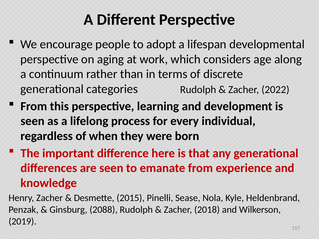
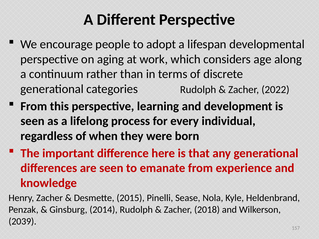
2088: 2088 -> 2014
2019: 2019 -> 2039
